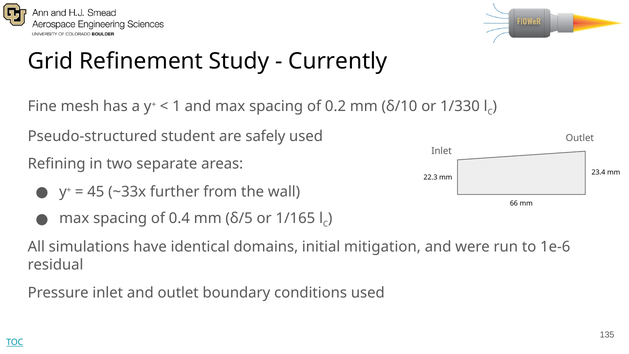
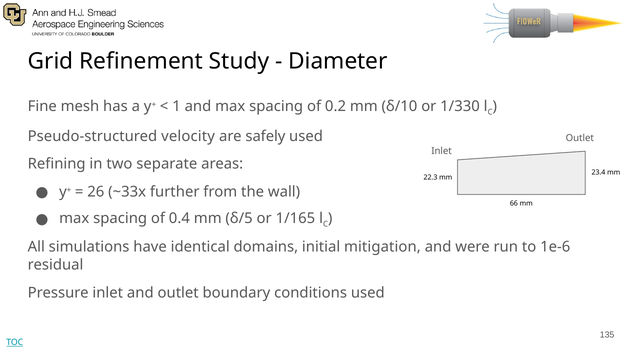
Currently: Currently -> Diameter
student: student -> velocity
45: 45 -> 26
